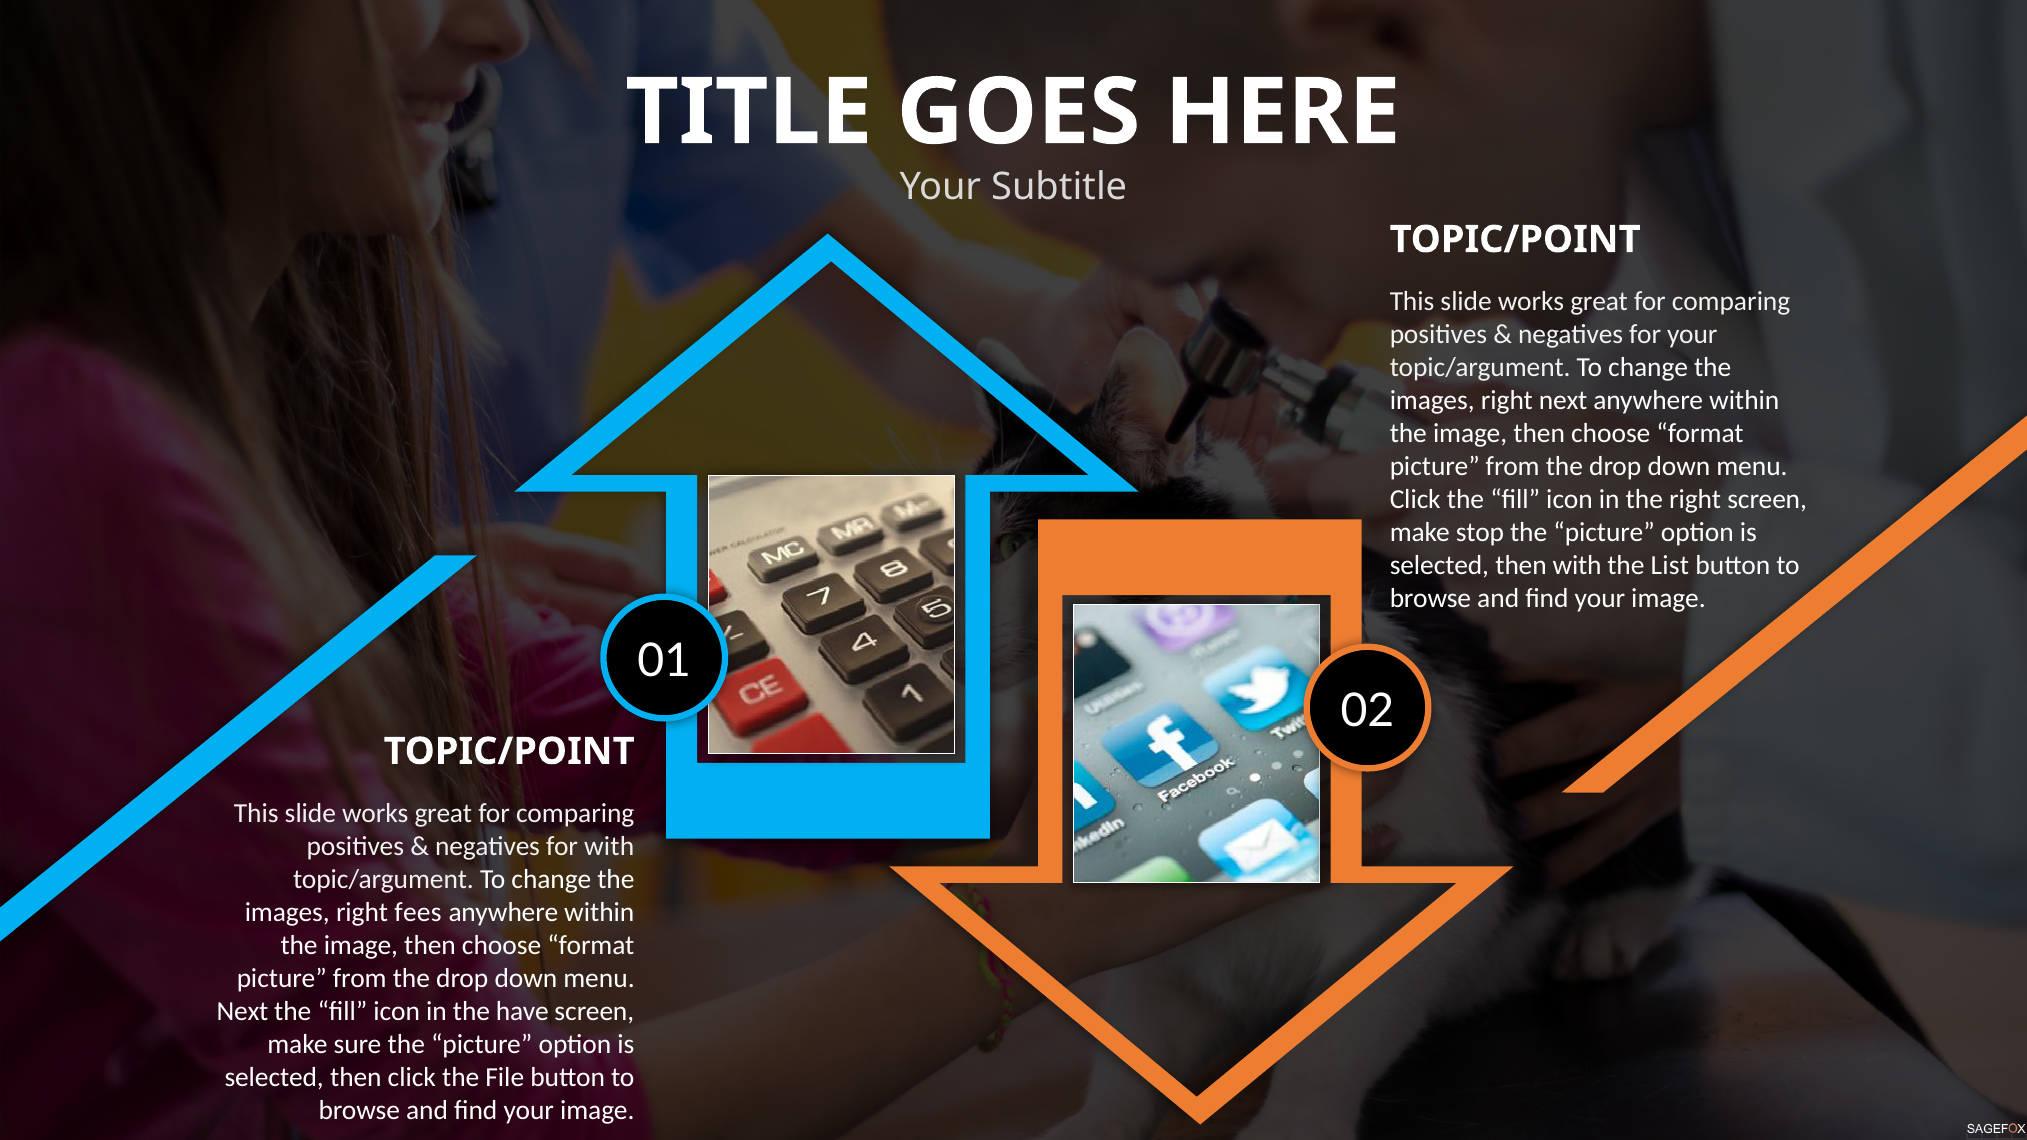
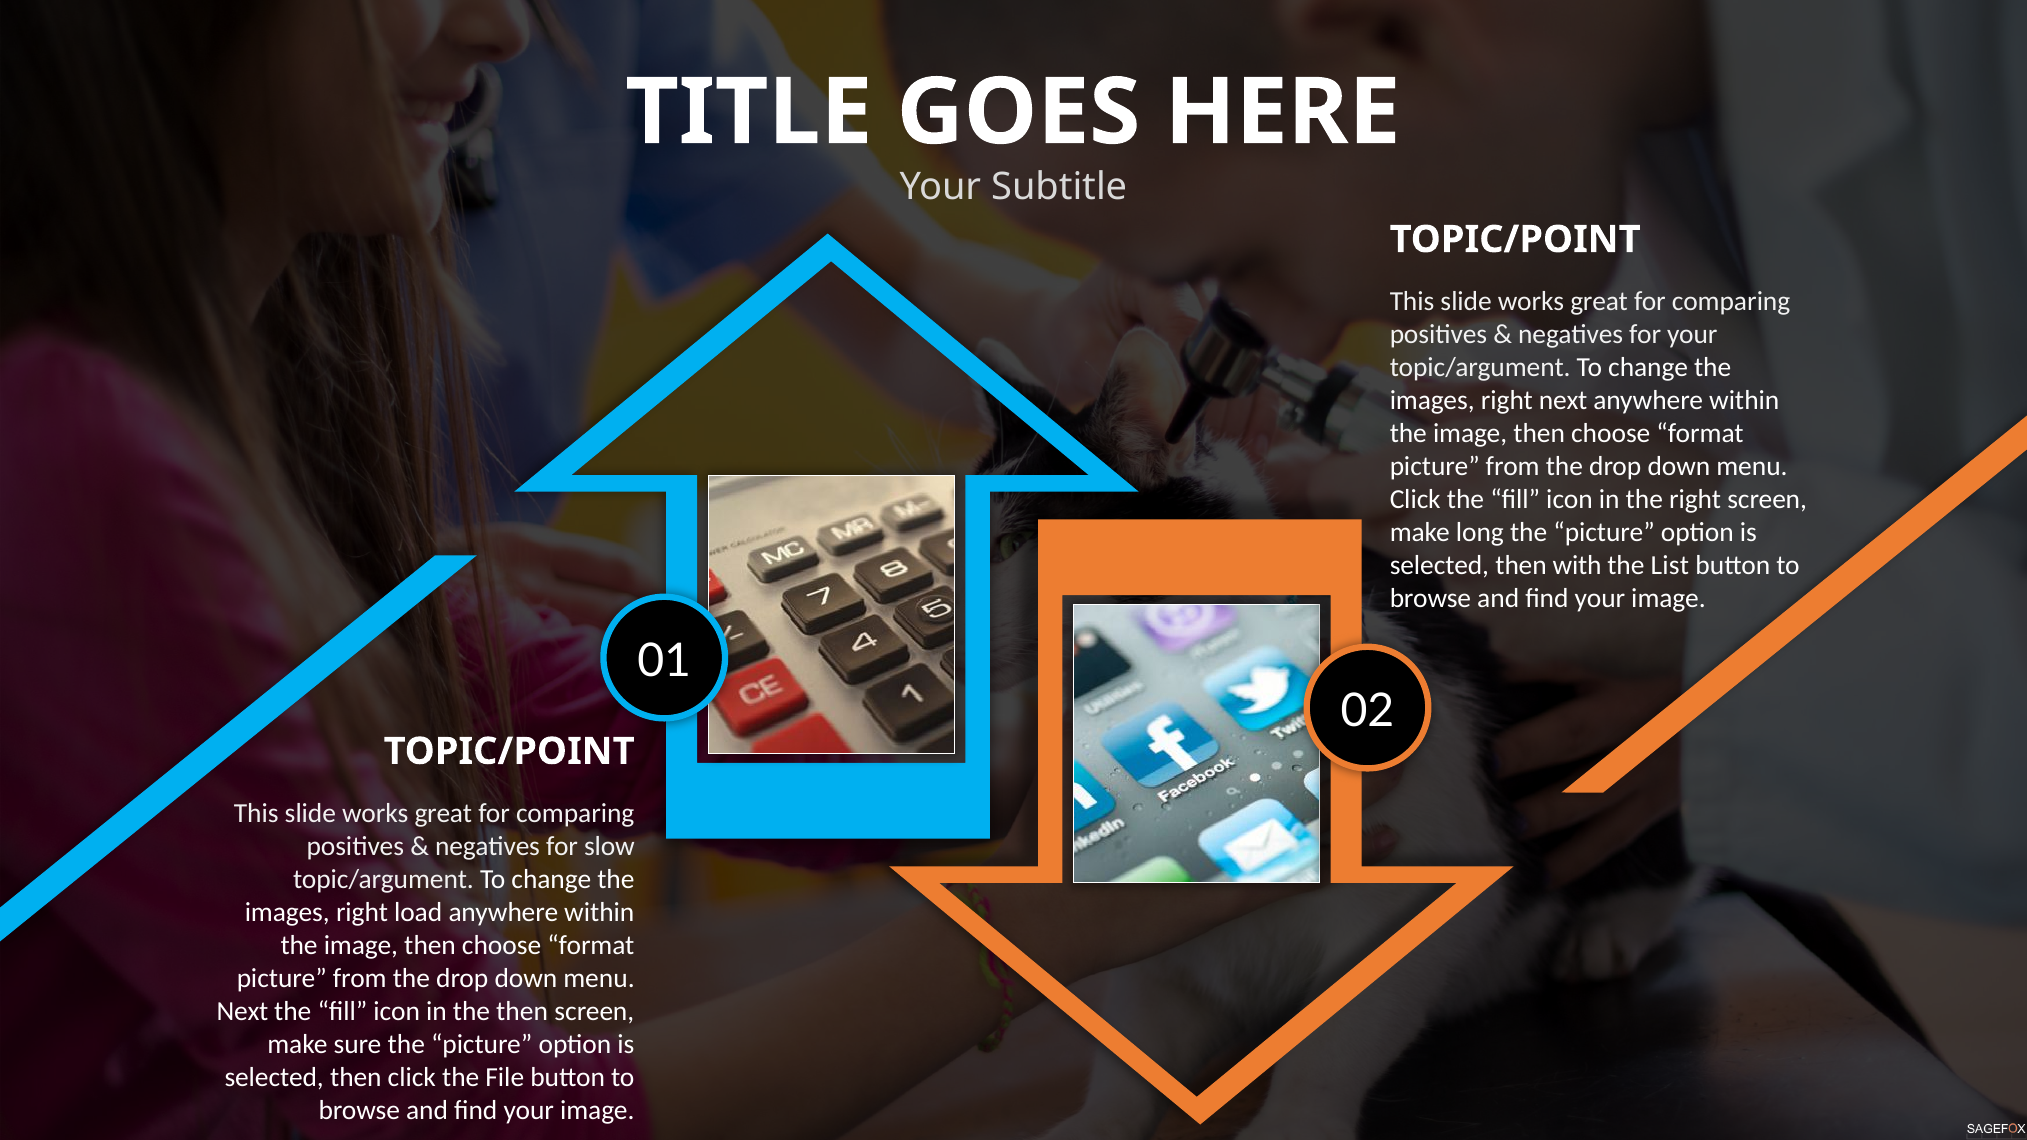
stop: stop -> long
for with: with -> slow
fees: fees -> load
the have: have -> then
